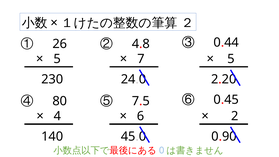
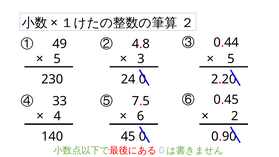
26: 26 -> 49
7: 7 -> 3
80: 80 -> 33
